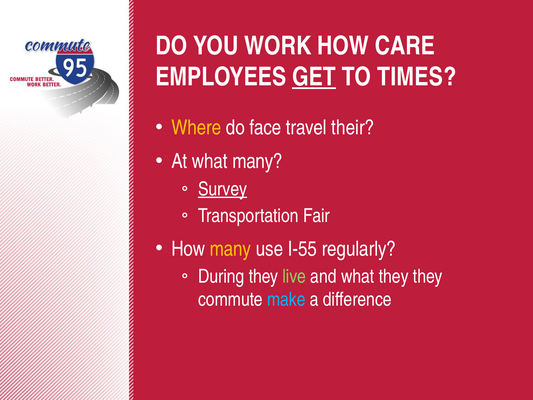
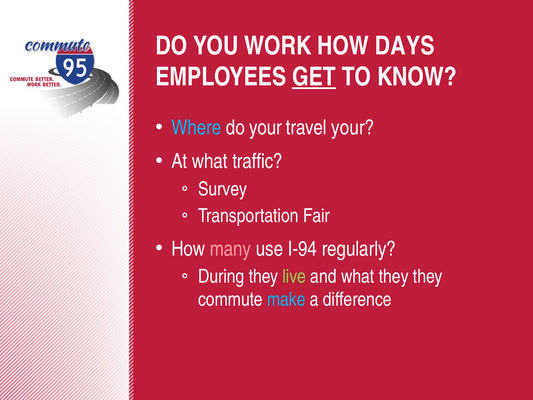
CARE: CARE -> DAYS
TIMES: TIMES -> KNOW
Where colour: yellow -> light blue
do face: face -> your
travel their: their -> your
what many: many -> traffic
Survey underline: present -> none
many at (230, 249) colour: yellow -> pink
I-55: I-55 -> I-94
